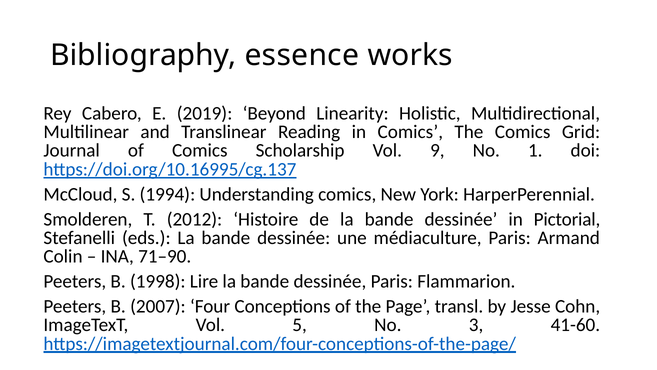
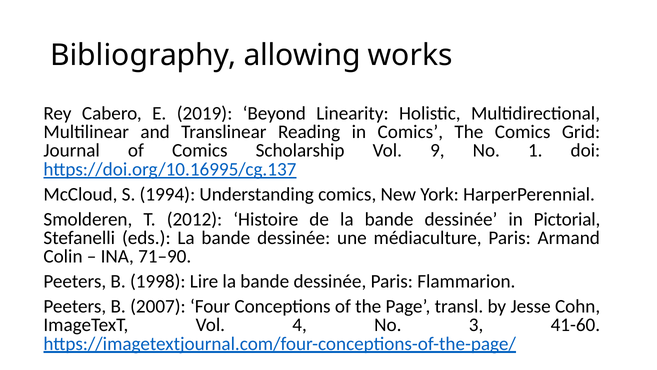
essence: essence -> allowing
5: 5 -> 4
